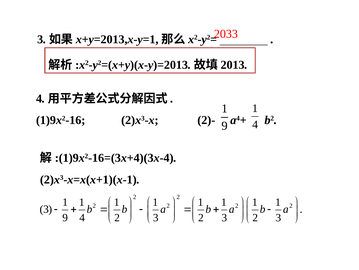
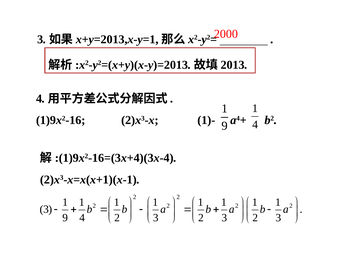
2033: 2033 -> 2000
2)-: 2)- -> 1)-
